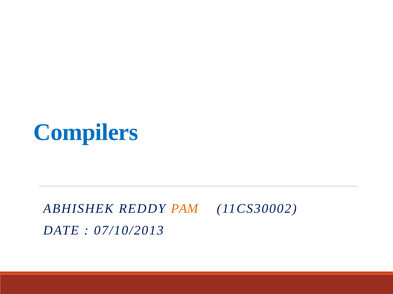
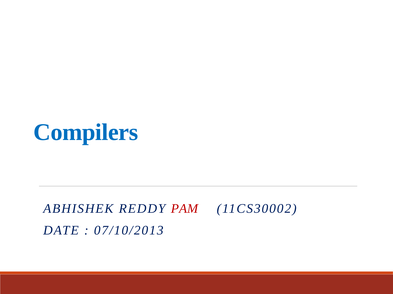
PAM colour: orange -> red
